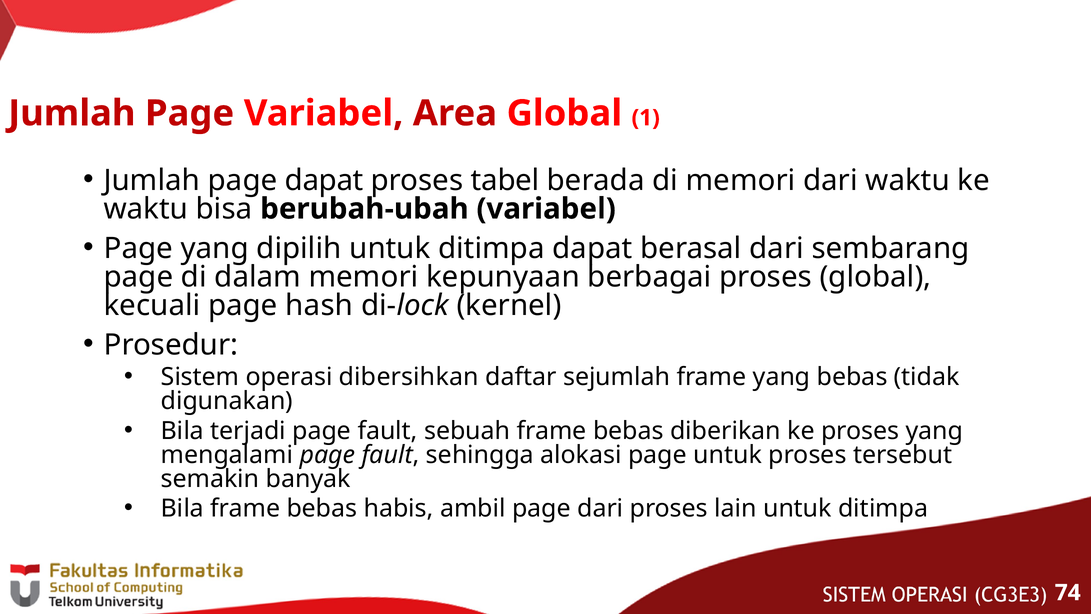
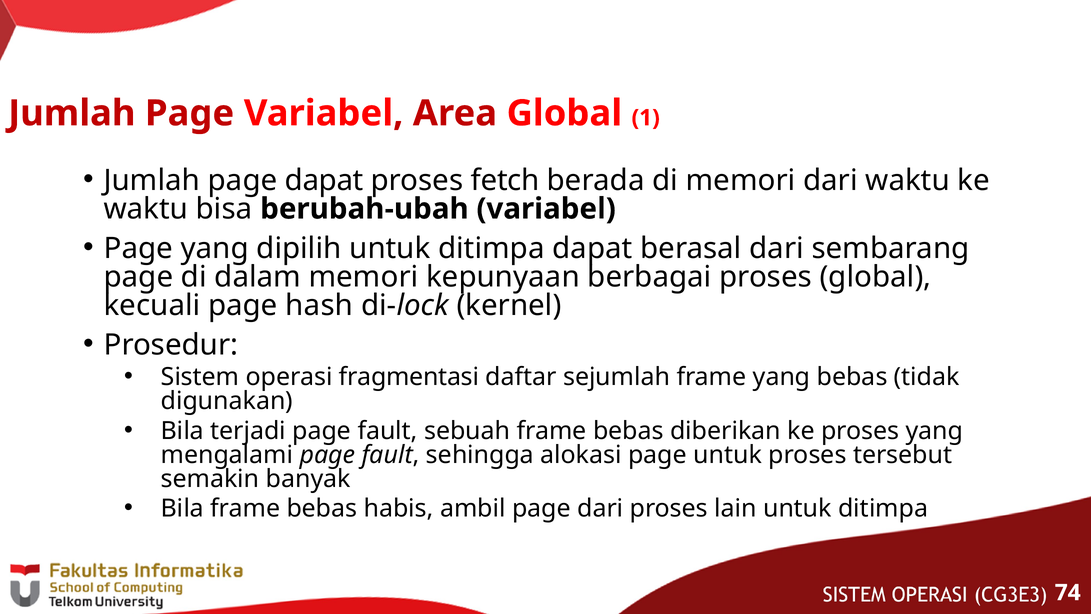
tabel: tabel -> fetch
dibersihkan: dibersihkan -> fragmentasi
